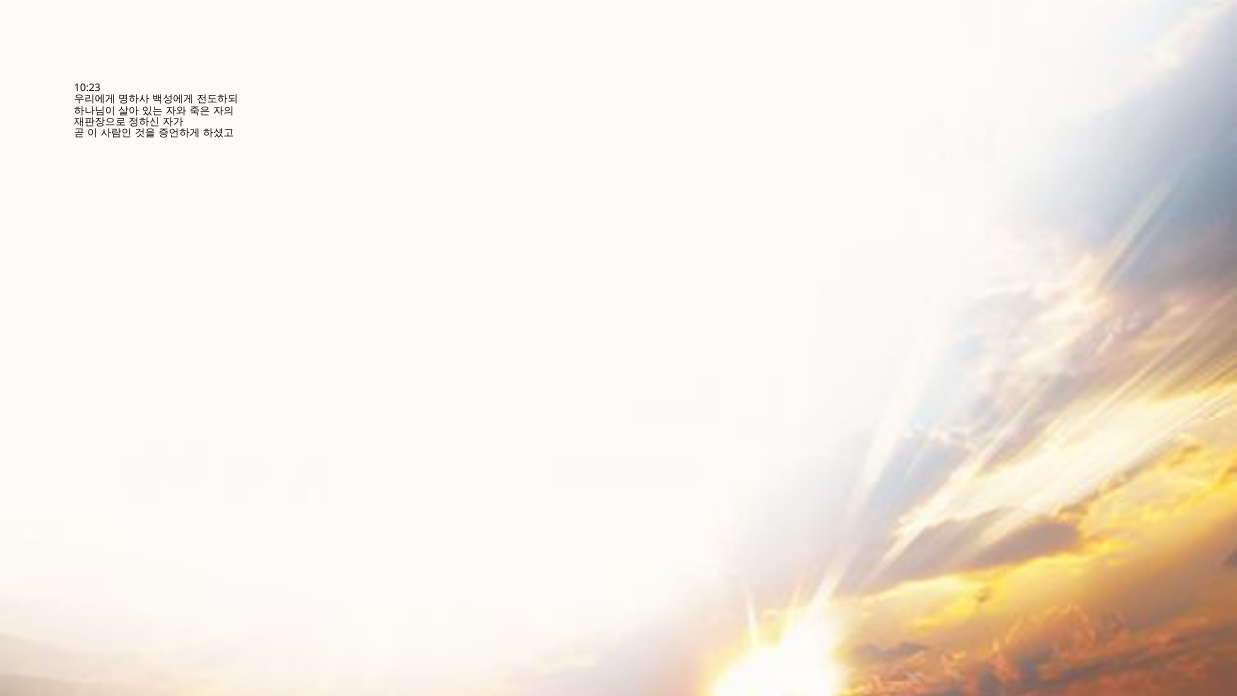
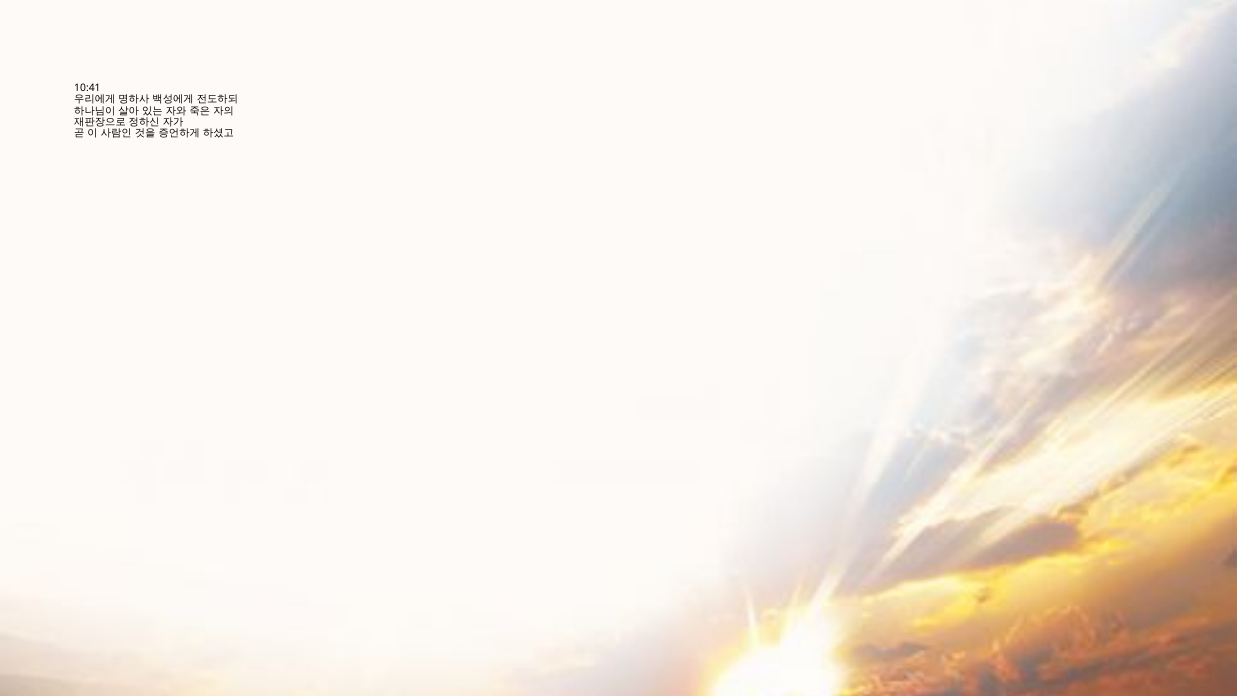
10:23: 10:23 -> 10:41
